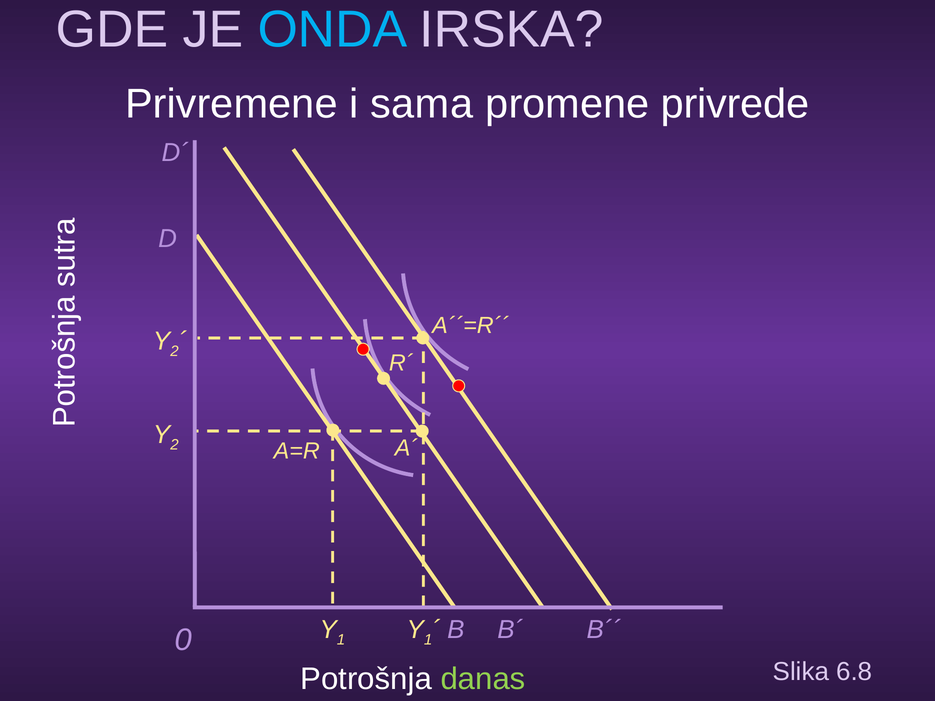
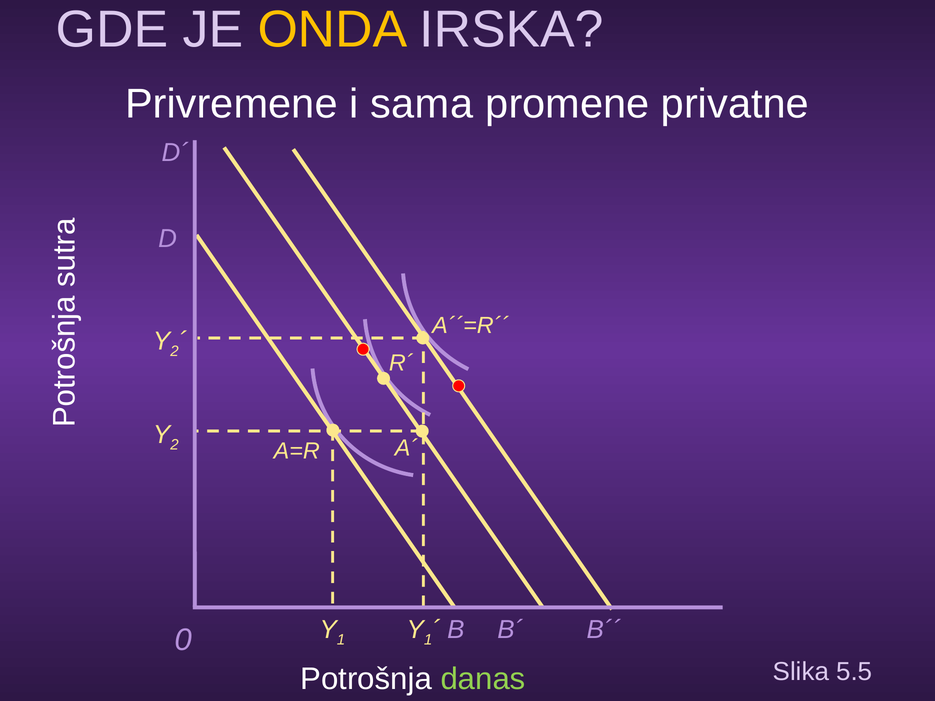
ONDA colour: light blue -> yellow
privrede: privrede -> privatne
6.8: 6.8 -> 5.5
